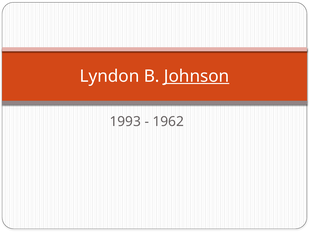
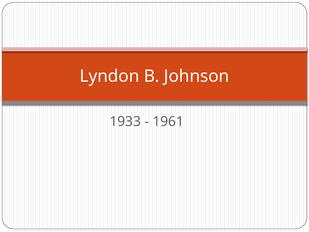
Johnson underline: present -> none
1993: 1993 -> 1933
1962: 1962 -> 1961
